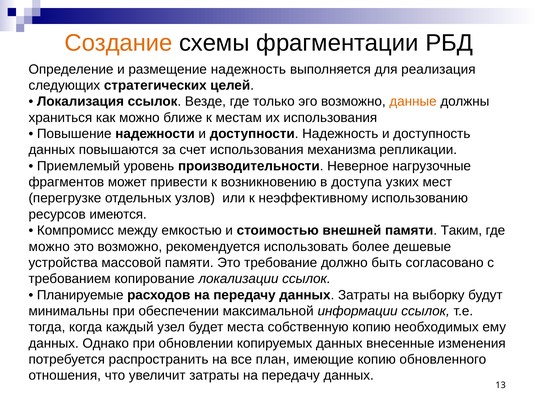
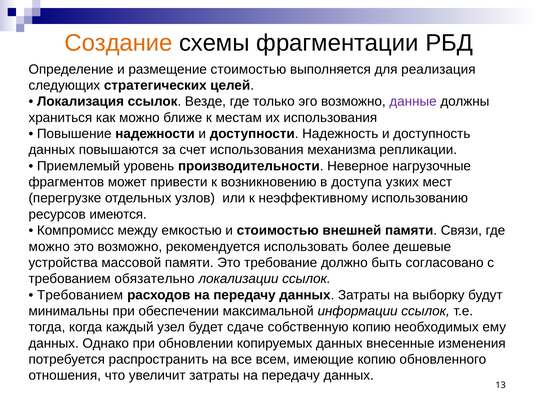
размещение надежность: надежность -> стоимостью
данные colour: orange -> purple
Таким: Таким -> Связи
копирование: копирование -> обязательно
Планируемые at (80, 295): Планируемые -> Требованием
места: места -> сдаче
план: план -> всем
